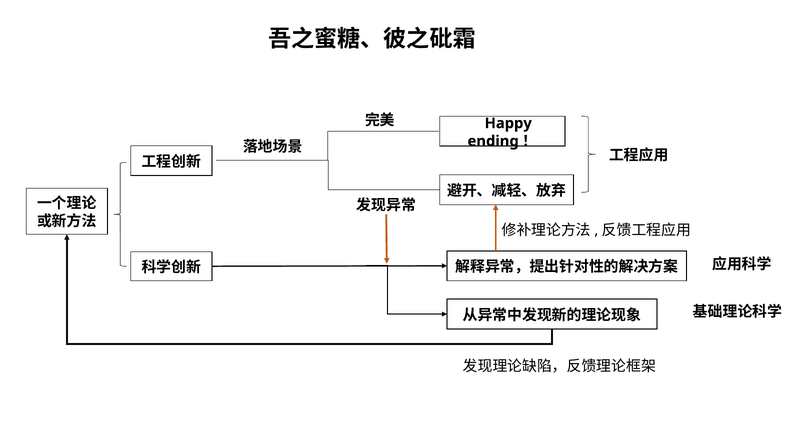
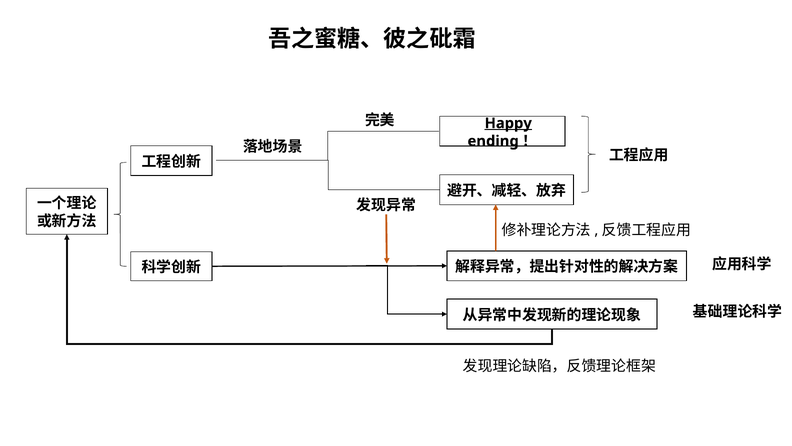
Happy underline: none -> present
